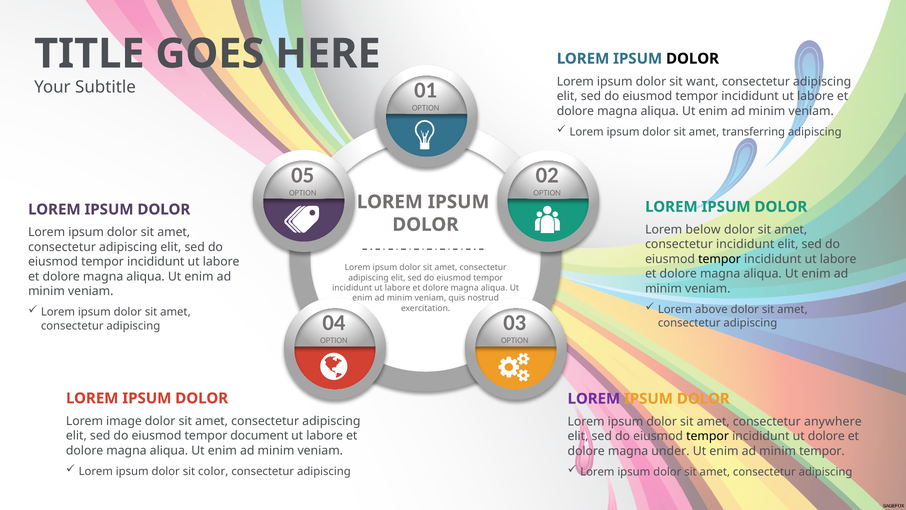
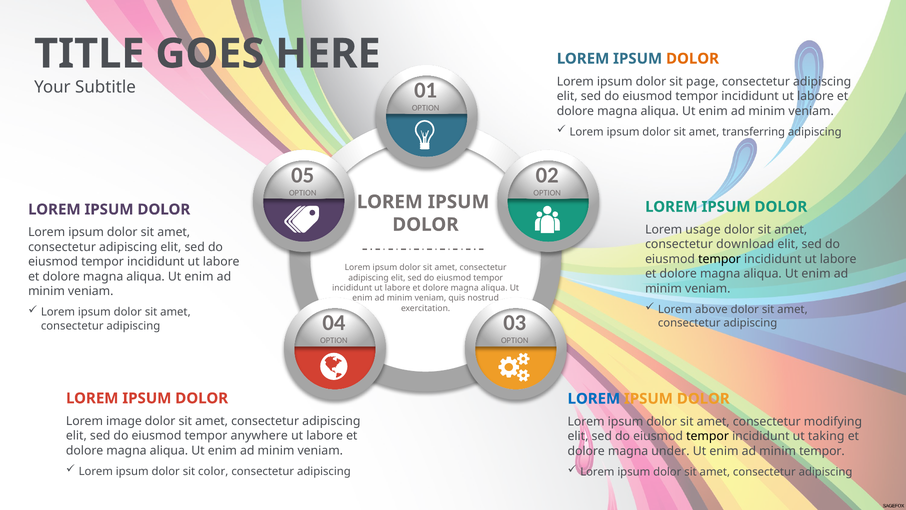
DOLOR at (693, 59) colour: black -> orange
want: want -> page
below: below -> usage
consectetur incididunt: incididunt -> download
LOREM at (594, 398) colour: purple -> blue
anywhere: anywhere -> modifying
document: document -> anywhere
ut dolore: dolore -> taking
